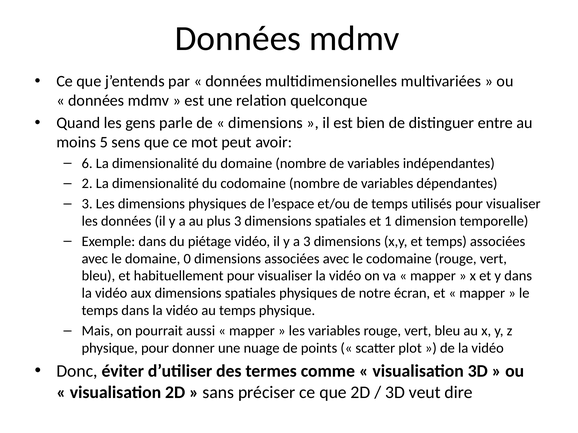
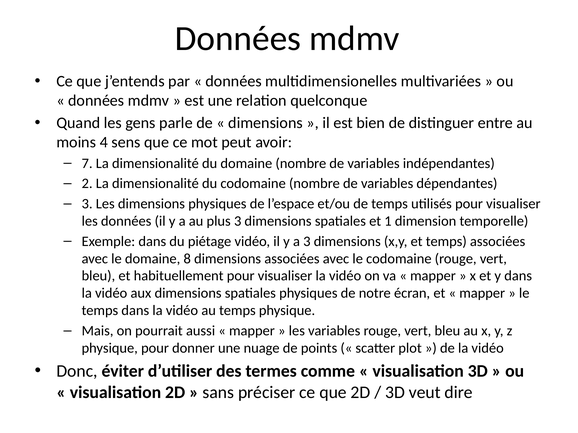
5: 5 -> 4
6: 6 -> 7
0: 0 -> 8
